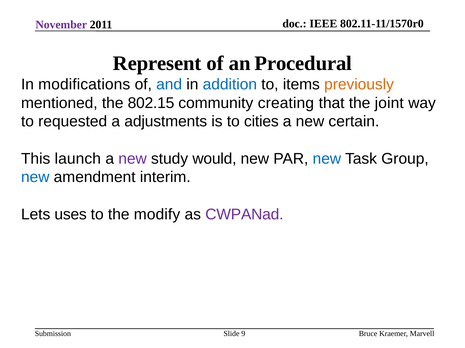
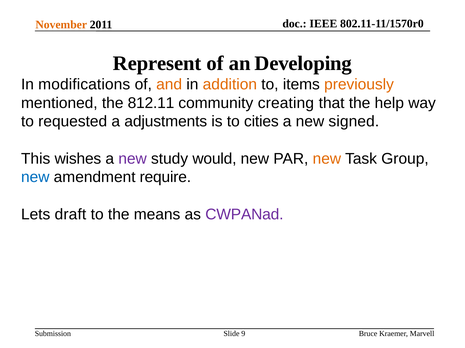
November colour: purple -> orange
Procedural: Procedural -> Developing
and colour: blue -> orange
addition colour: blue -> orange
802.15: 802.15 -> 812.11
joint: joint -> help
certain: certain -> signed
launch: launch -> wishes
new at (327, 159) colour: blue -> orange
interim: interim -> require
uses: uses -> draft
modify: modify -> means
